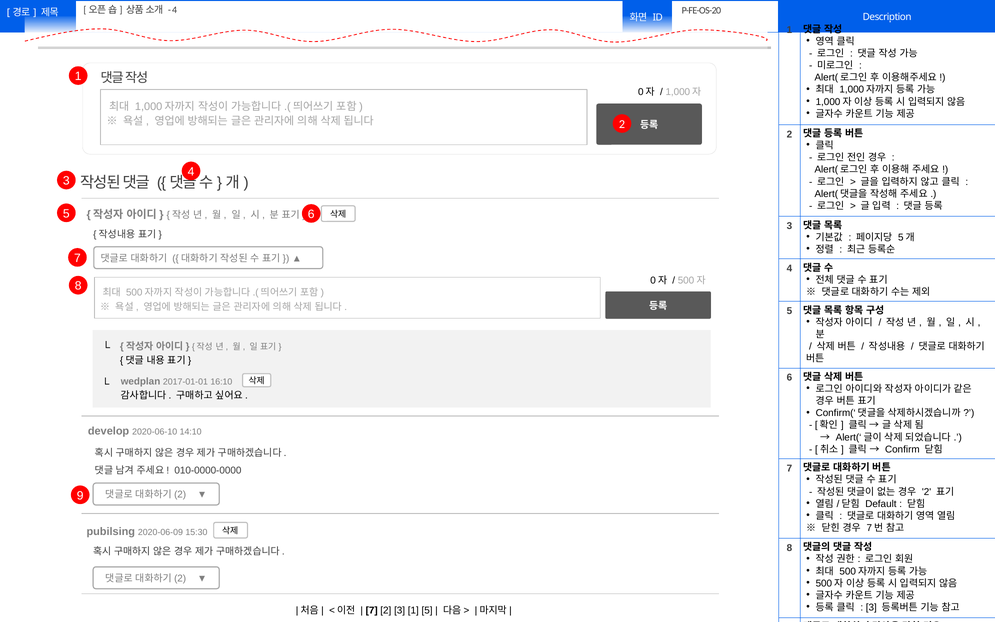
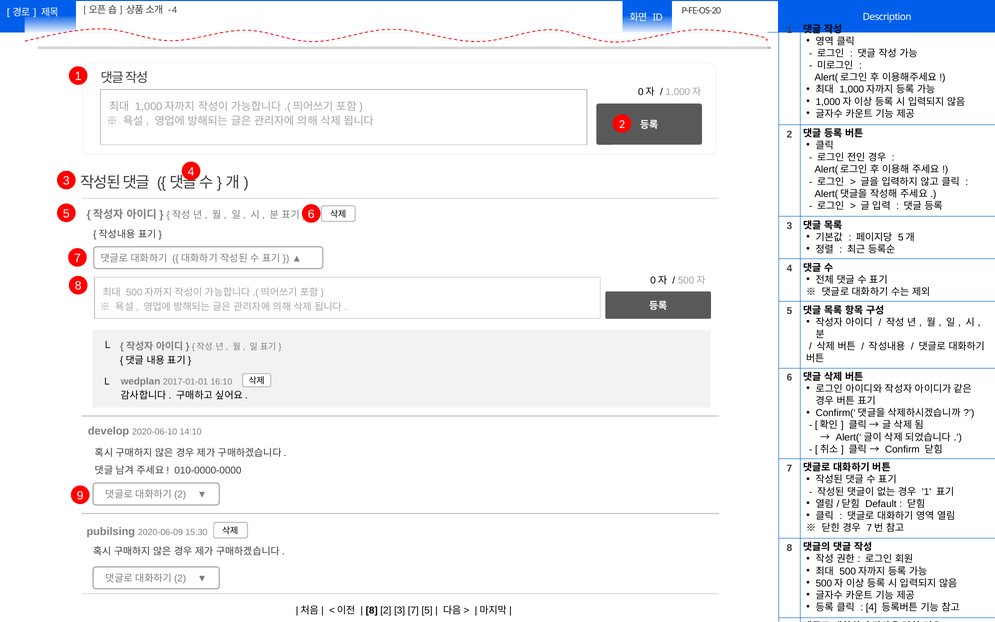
2 at (927, 492): 2 -> 1
3 at (871, 607): 3 -> 4
7 at (372, 610): 7 -> 8
3 1: 1 -> 7
